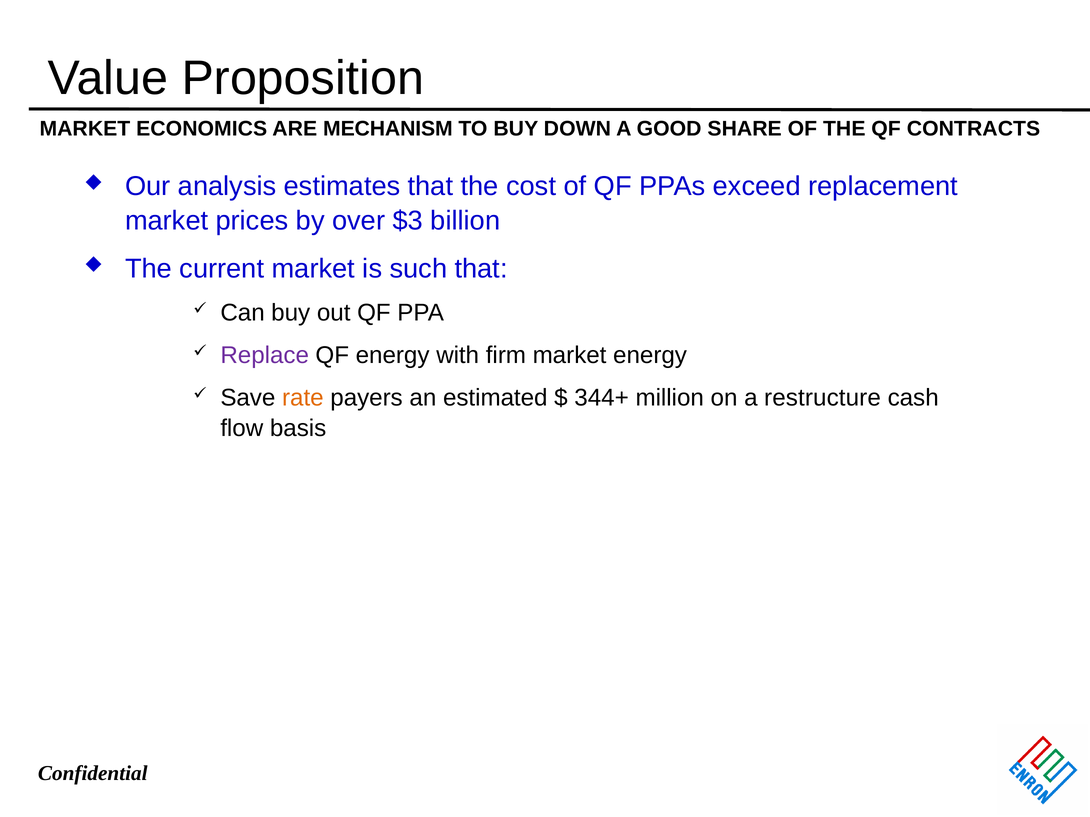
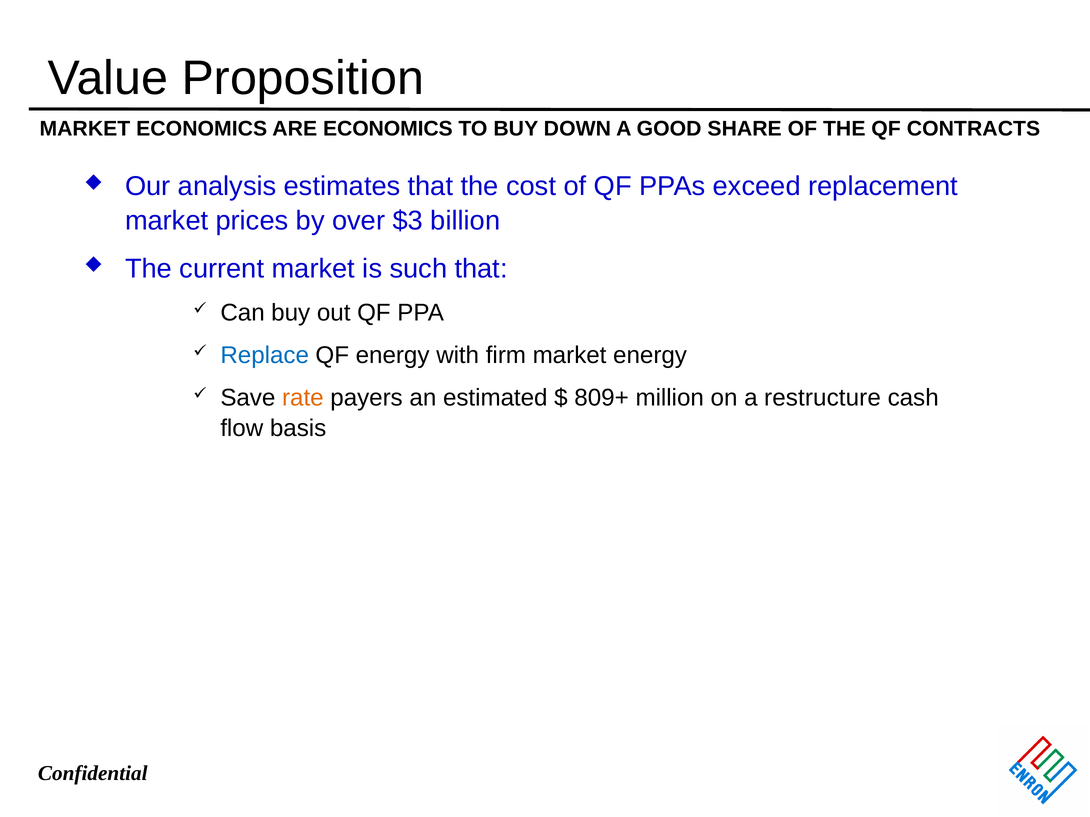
ARE MECHANISM: MECHANISM -> ECONOMICS
Replace colour: purple -> blue
344+: 344+ -> 809+
